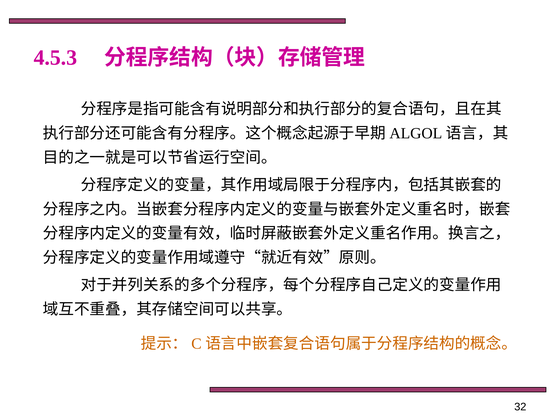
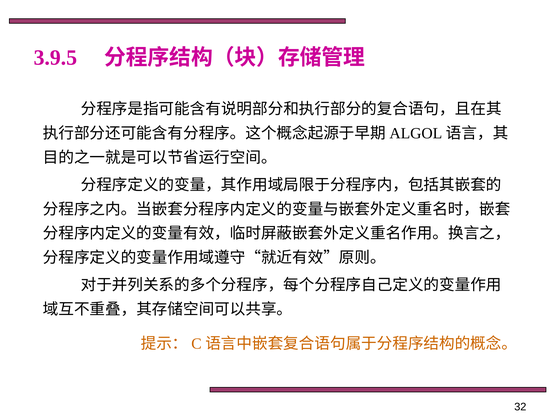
4.5.3: 4.5.3 -> 3.9.5
